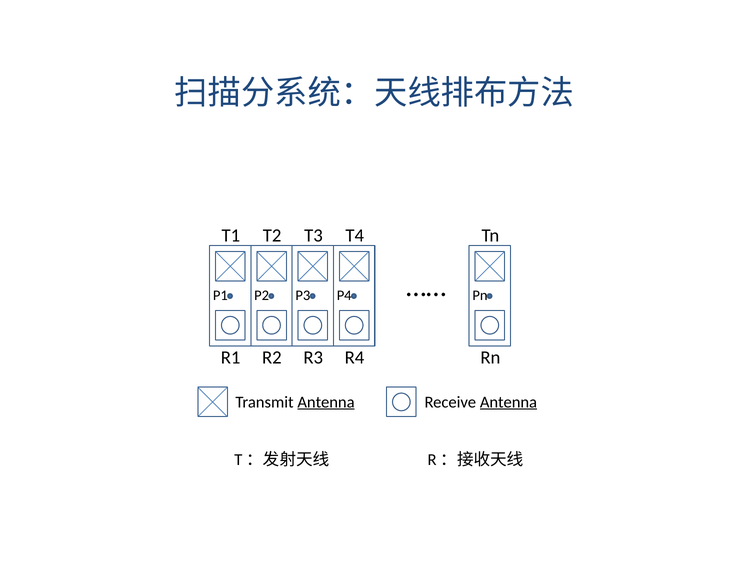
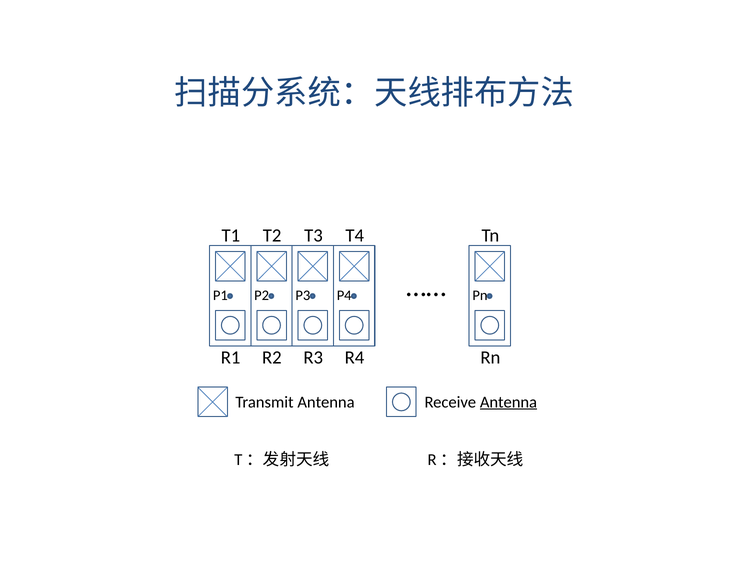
Antenna at (326, 402) underline: present -> none
